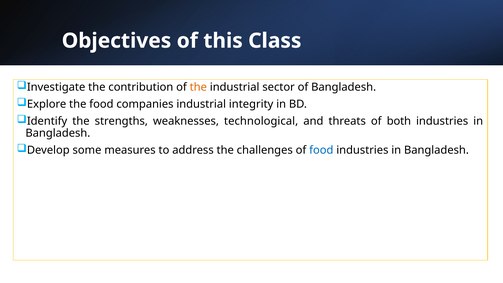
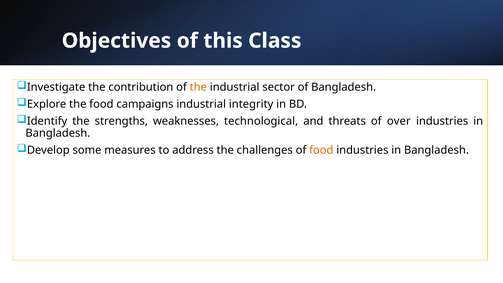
companies: companies -> campaigns
both: both -> over
food at (321, 150) colour: blue -> orange
